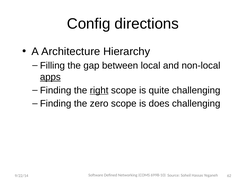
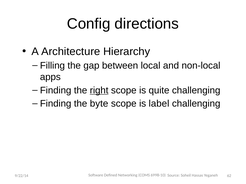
apps underline: present -> none
zero: zero -> byte
does: does -> label
